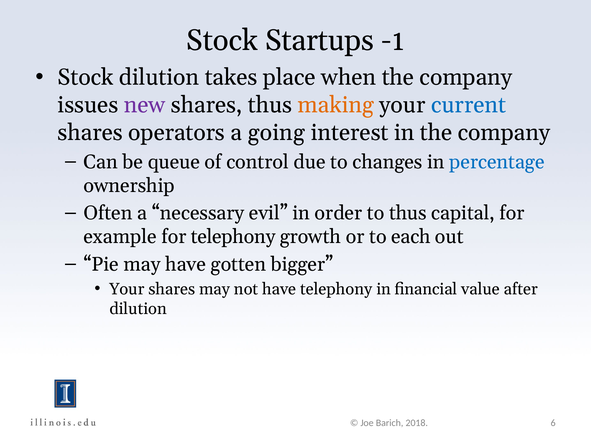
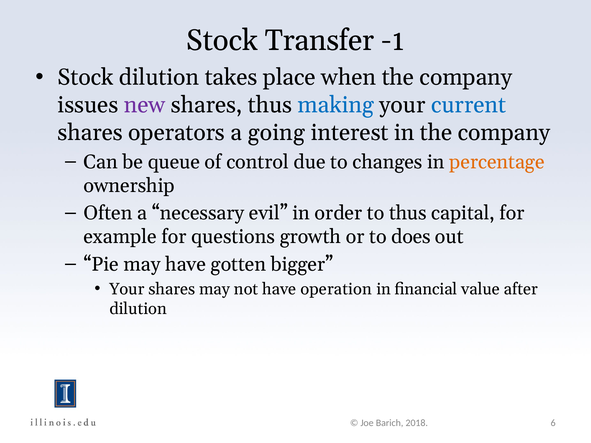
Startups: Startups -> Transfer
making colour: orange -> blue
percentage colour: blue -> orange
for telephony: telephony -> questions
each: each -> does
have telephony: telephony -> operation
